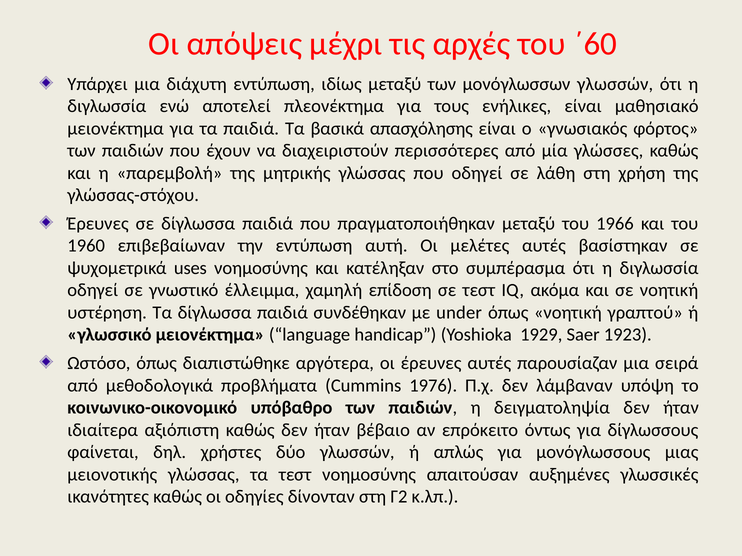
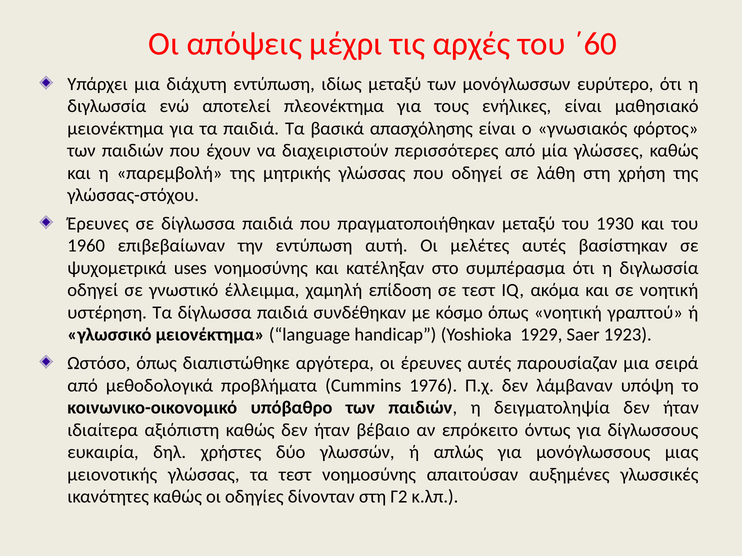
μονόγλωσσων γλωσσών: γλωσσών -> ευρύτερο
1966: 1966 -> 1930
under: under -> κόσμο
φαίνεται: φαίνεται -> ευκαιρία
